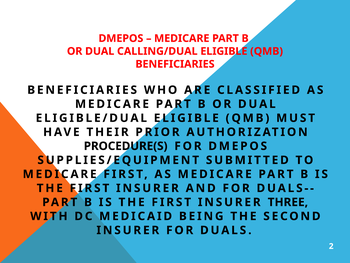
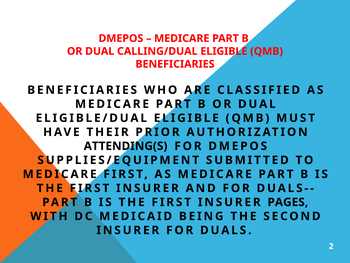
PROCEDURE(S: PROCEDURE(S -> ATTENDING(S
THREE: THREE -> PAGES
